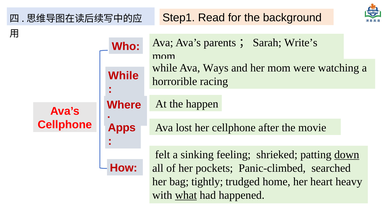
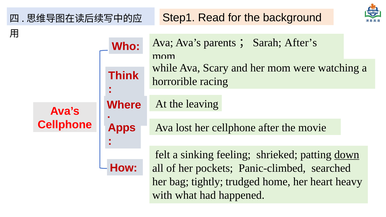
Write’s: Write’s -> After’s
Ways: Ways -> Scary
While at (123, 76): While -> Think
happen: happen -> leaving
what underline: present -> none
